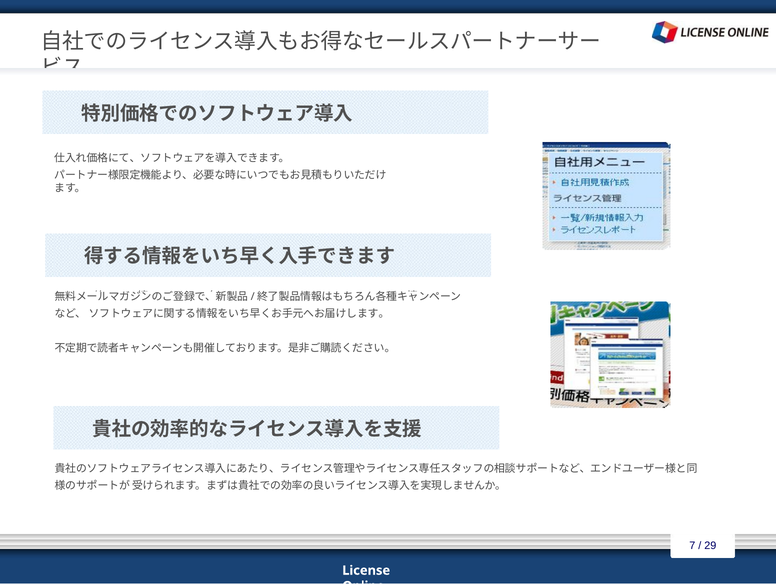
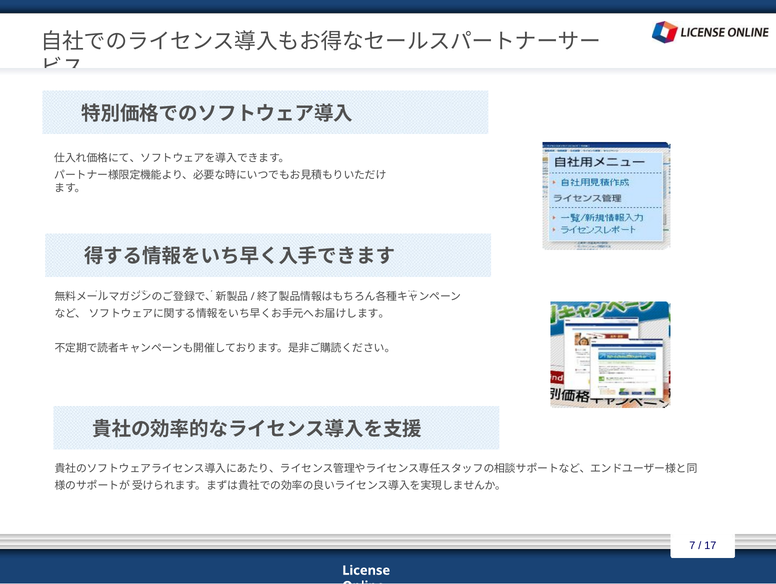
29: 29 -> 17
